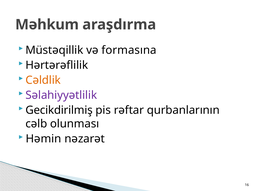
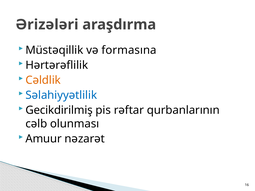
Məhkum: Məhkum -> Ərizələri
Səlahiyyətlilik colour: purple -> blue
Həmin: Həmin -> Amuur
